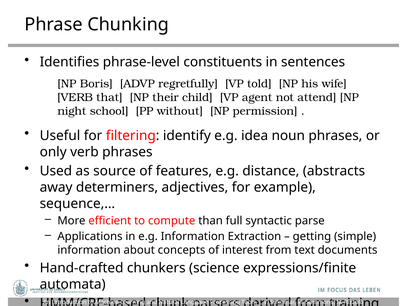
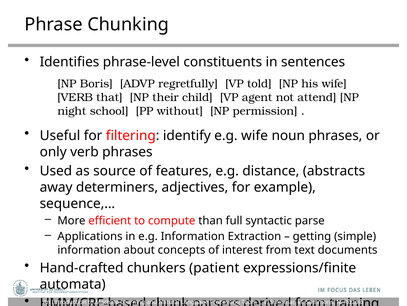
e.g idea: idea -> wife
science: science -> patient
